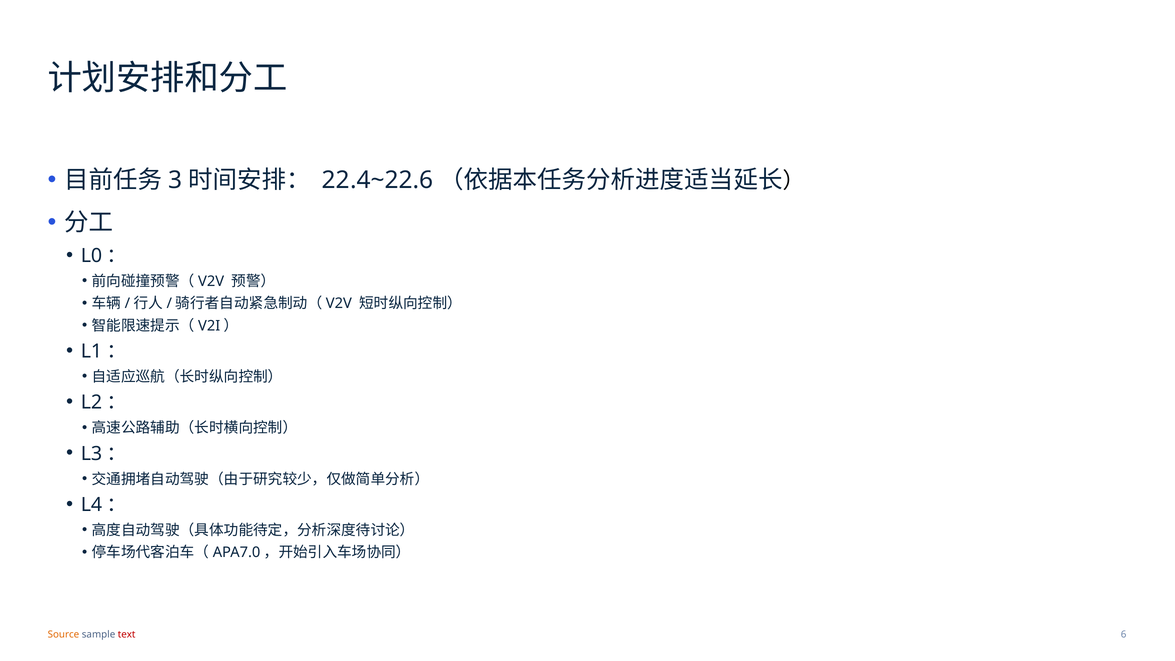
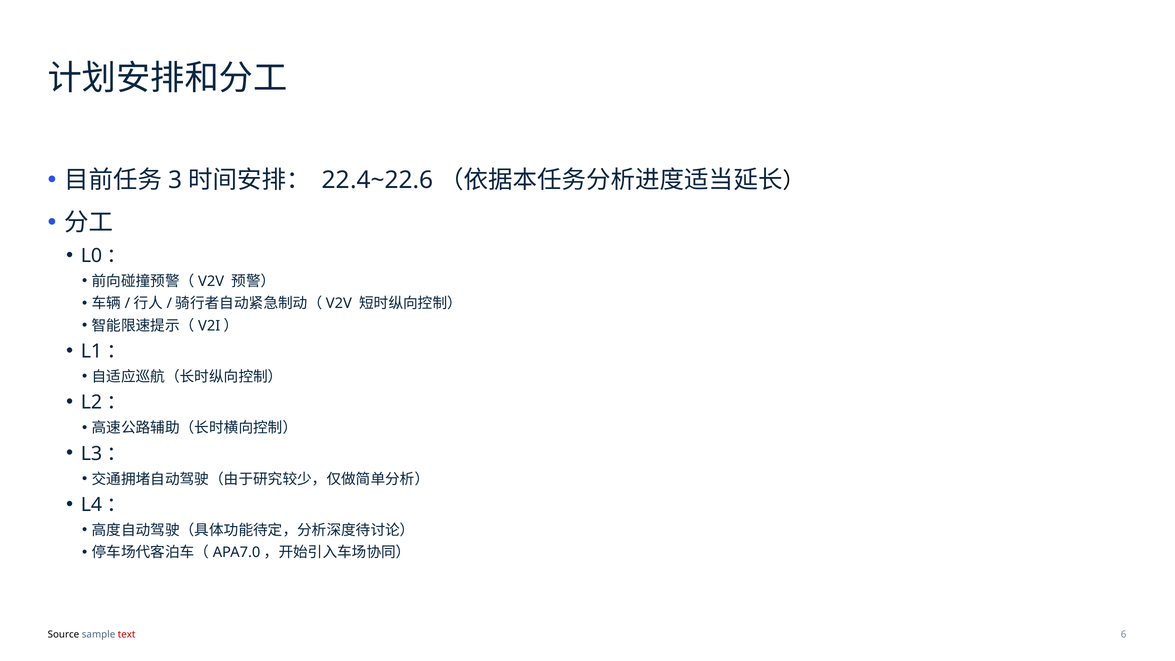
Source colour: orange -> black
